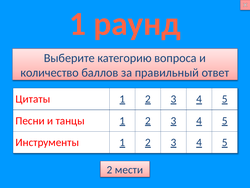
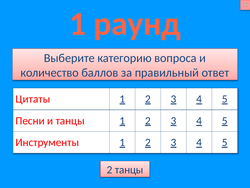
2 мести: мести -> танцы
